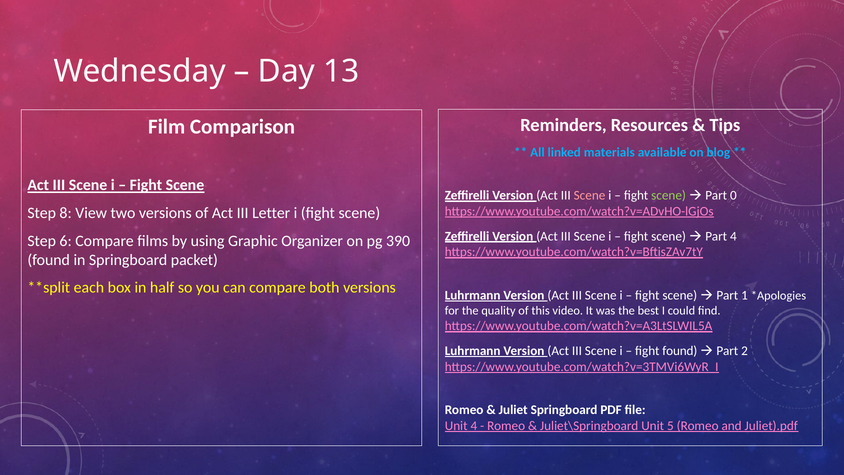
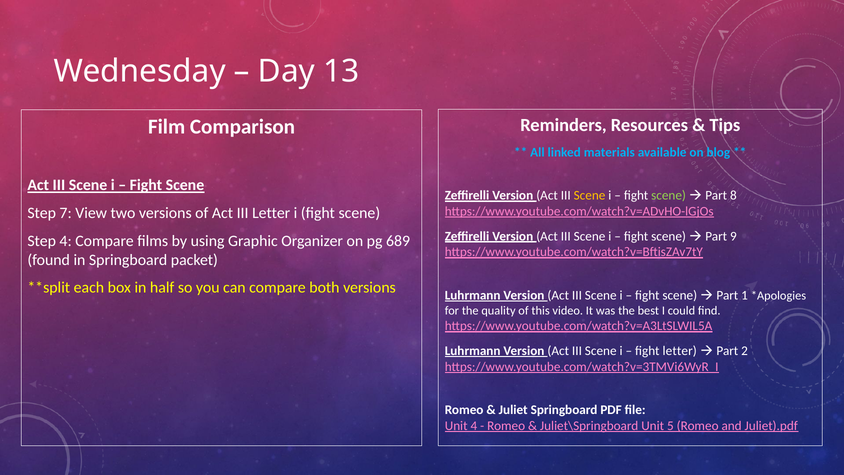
Scene at (590, 195) colour: pink -> yellow
0: 0 -> 8
8: 8 -> 7
Part 4: 4 -> 9
Step 6: 6 -> 4
390: 390 -> 689
fight found: found -> letter
